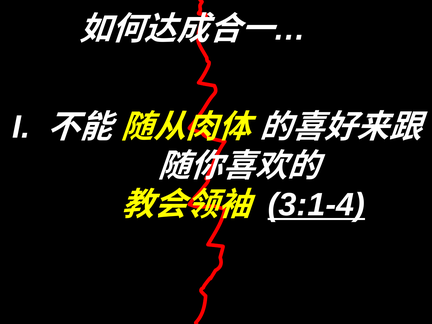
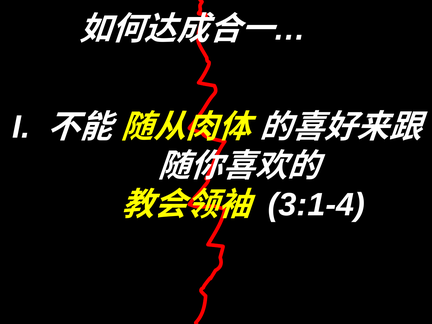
3:1-4 underline: present -> none
